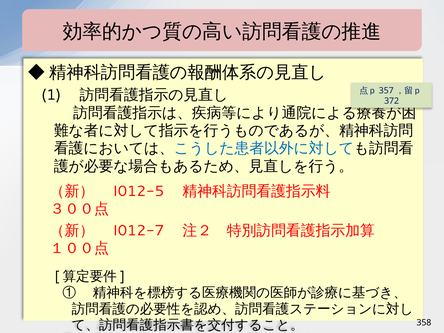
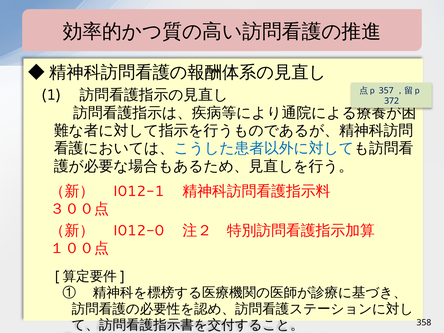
I012-5: I012-5 -> I012-1
I012-7: I012-7 -> I012-0
